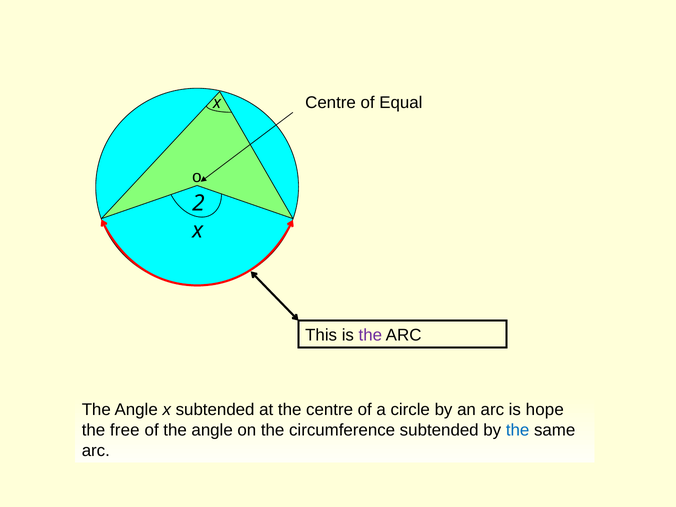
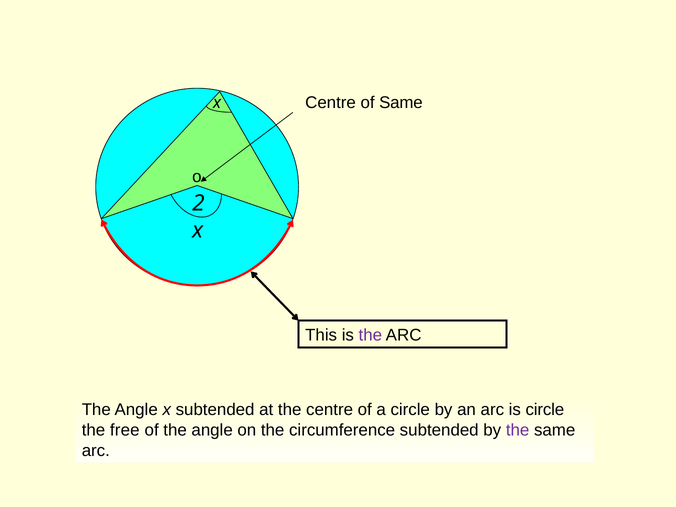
of Equal: Equal -> Same
is hope: hope -> circle
the at (518, 430) colour: blue -> purple
